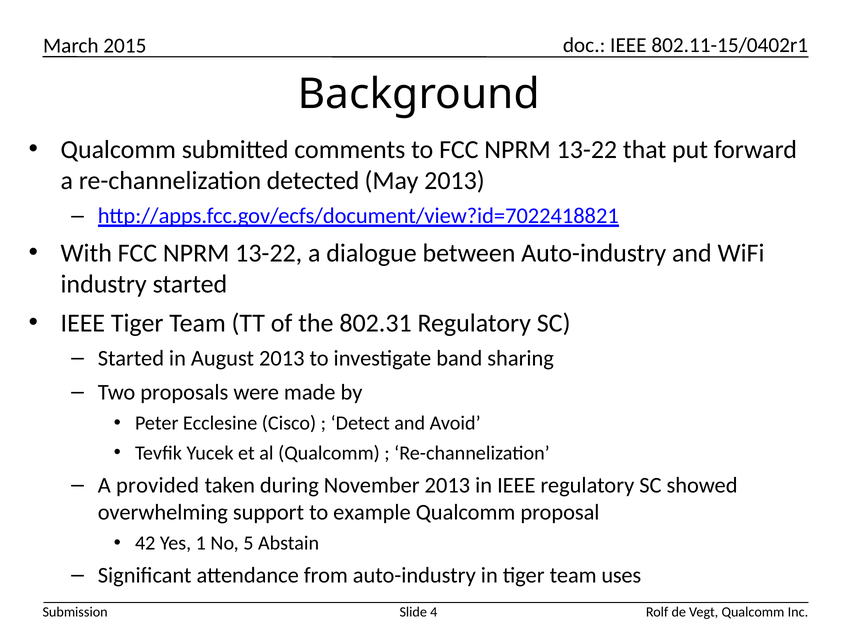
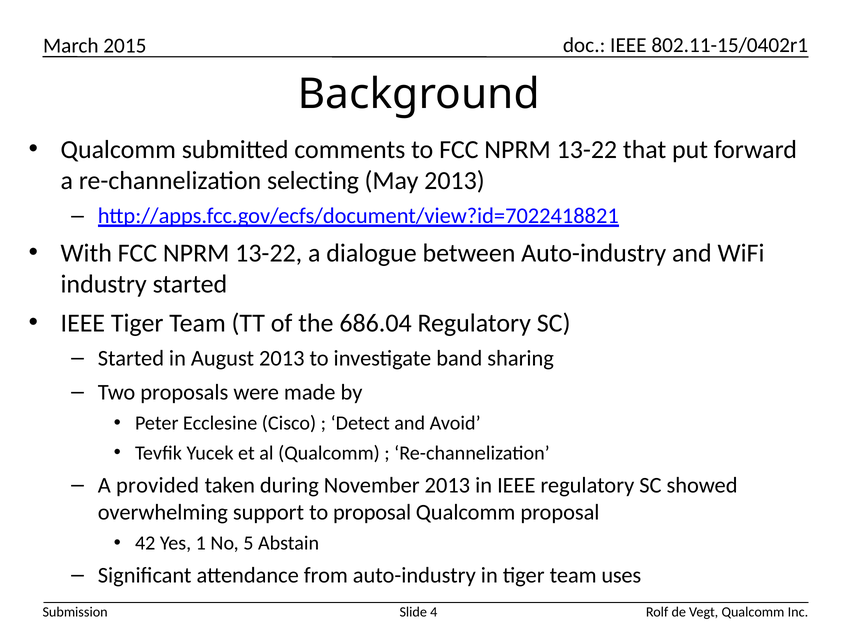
detected: detected -> selecting
802.31: 802.31 -> 686.04
to example: example -> proposal
